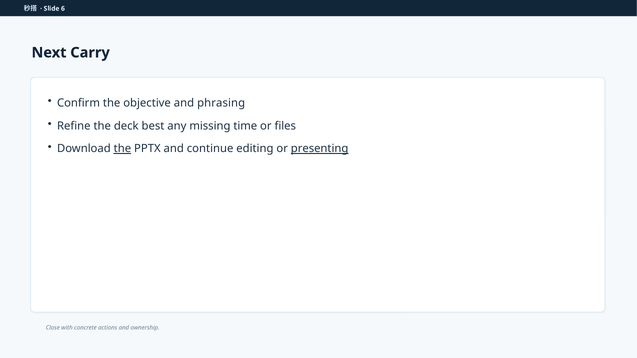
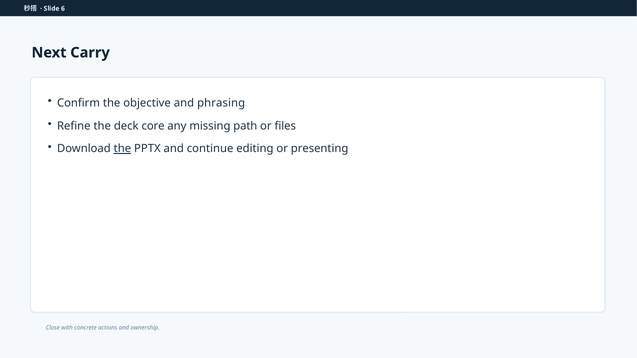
best: best -> core
time: time -> path
presenting underline: present -> none
